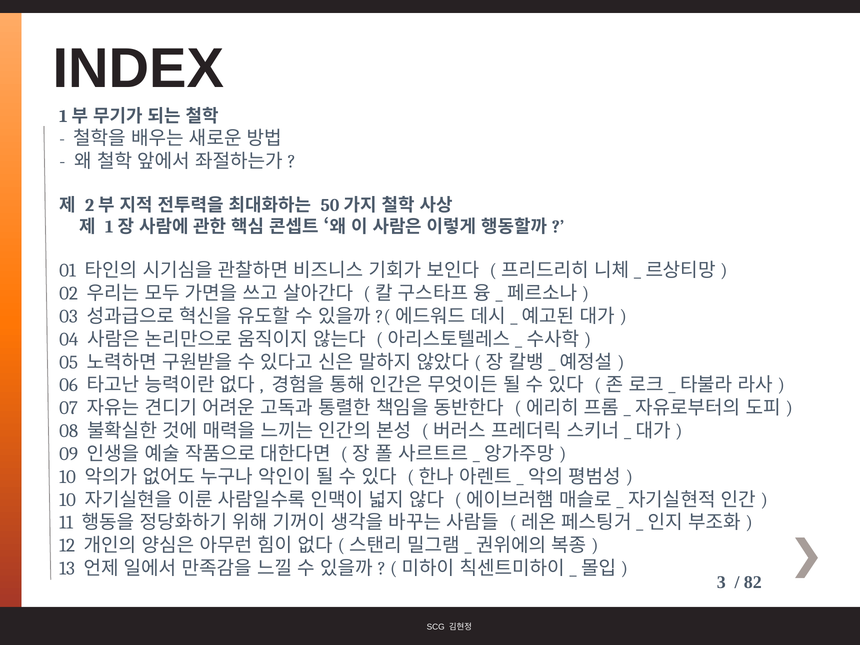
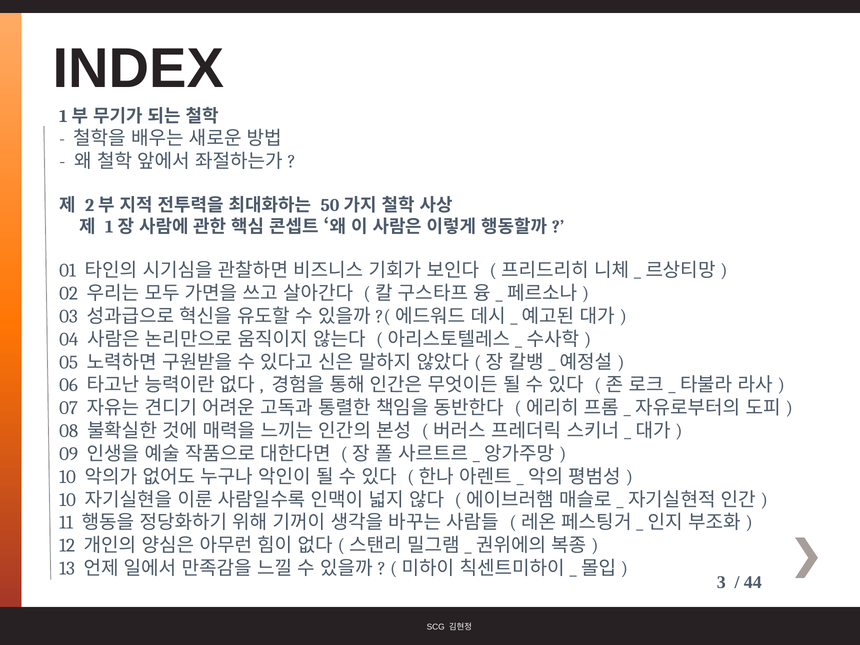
82: 82 -> 44
